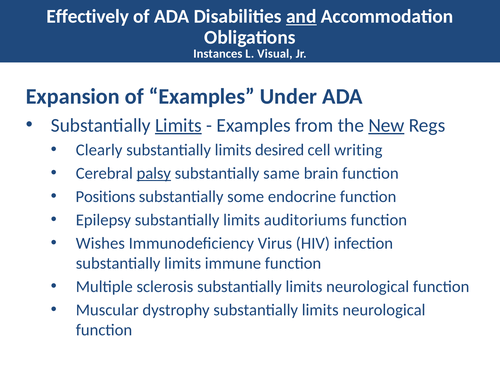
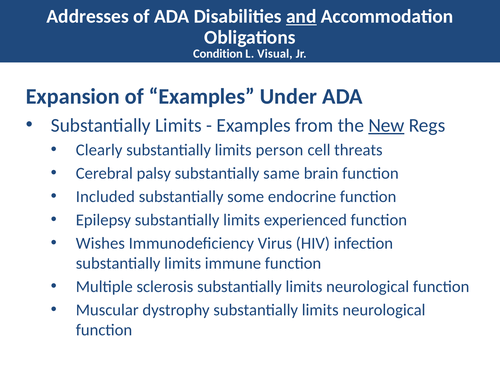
Effectively: Effectively -> Addresses
Instances: Instances -> Condition
Limits at (178, 125) underline: present -> none
desired: desired -> person
writing: writing -> threats
palsy underline: present -> none
Positions: Positions -> Included
auditoriums: auditoriums -> experienced
